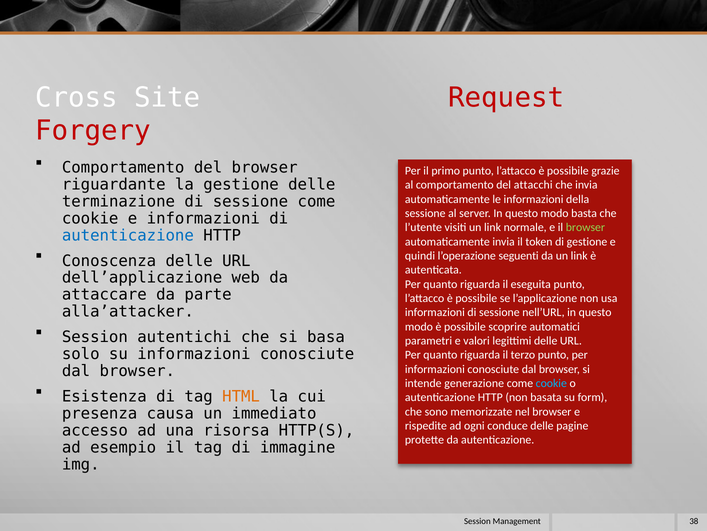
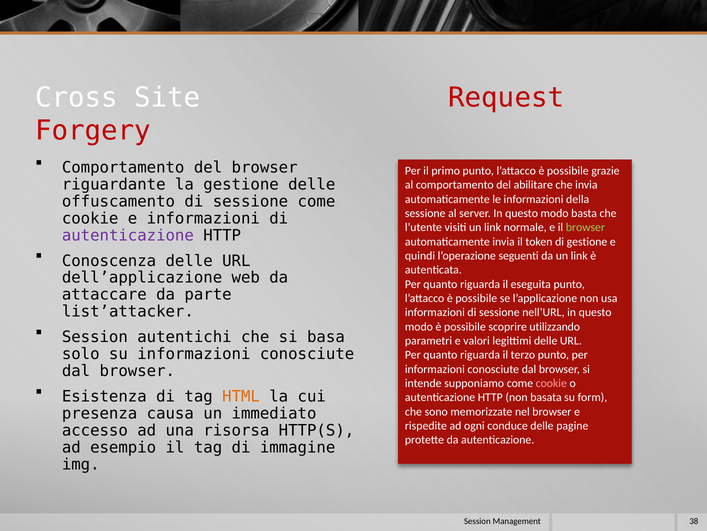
attacchi: attacchi -> abilitare
terminazione: terminazione -> offuscamento
autenticazione at (128, 235) colour: blue -> purple
alla’attacker: alla’attacker -> list’attacker
automatici: automatici -> utilizzando
generazione: generazione -> supponiamo
cookie at (551, 383) colour: light blue -> pink
